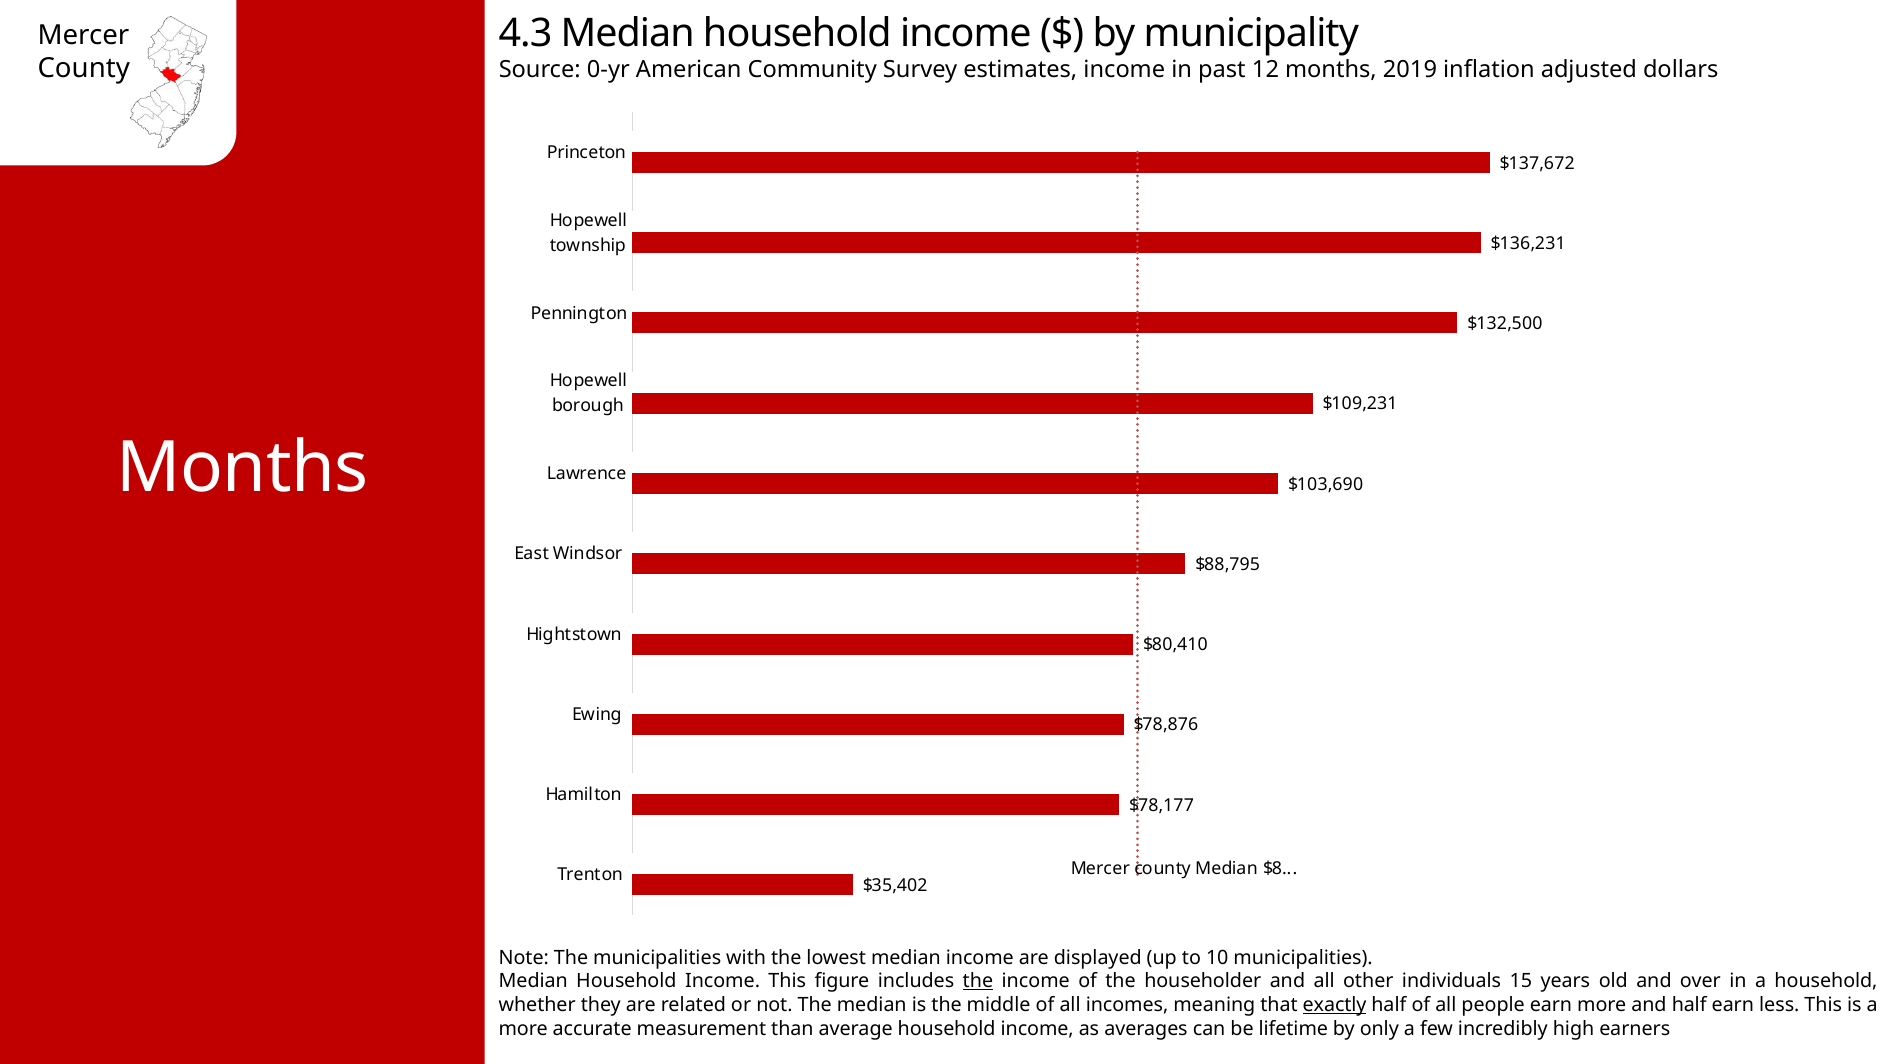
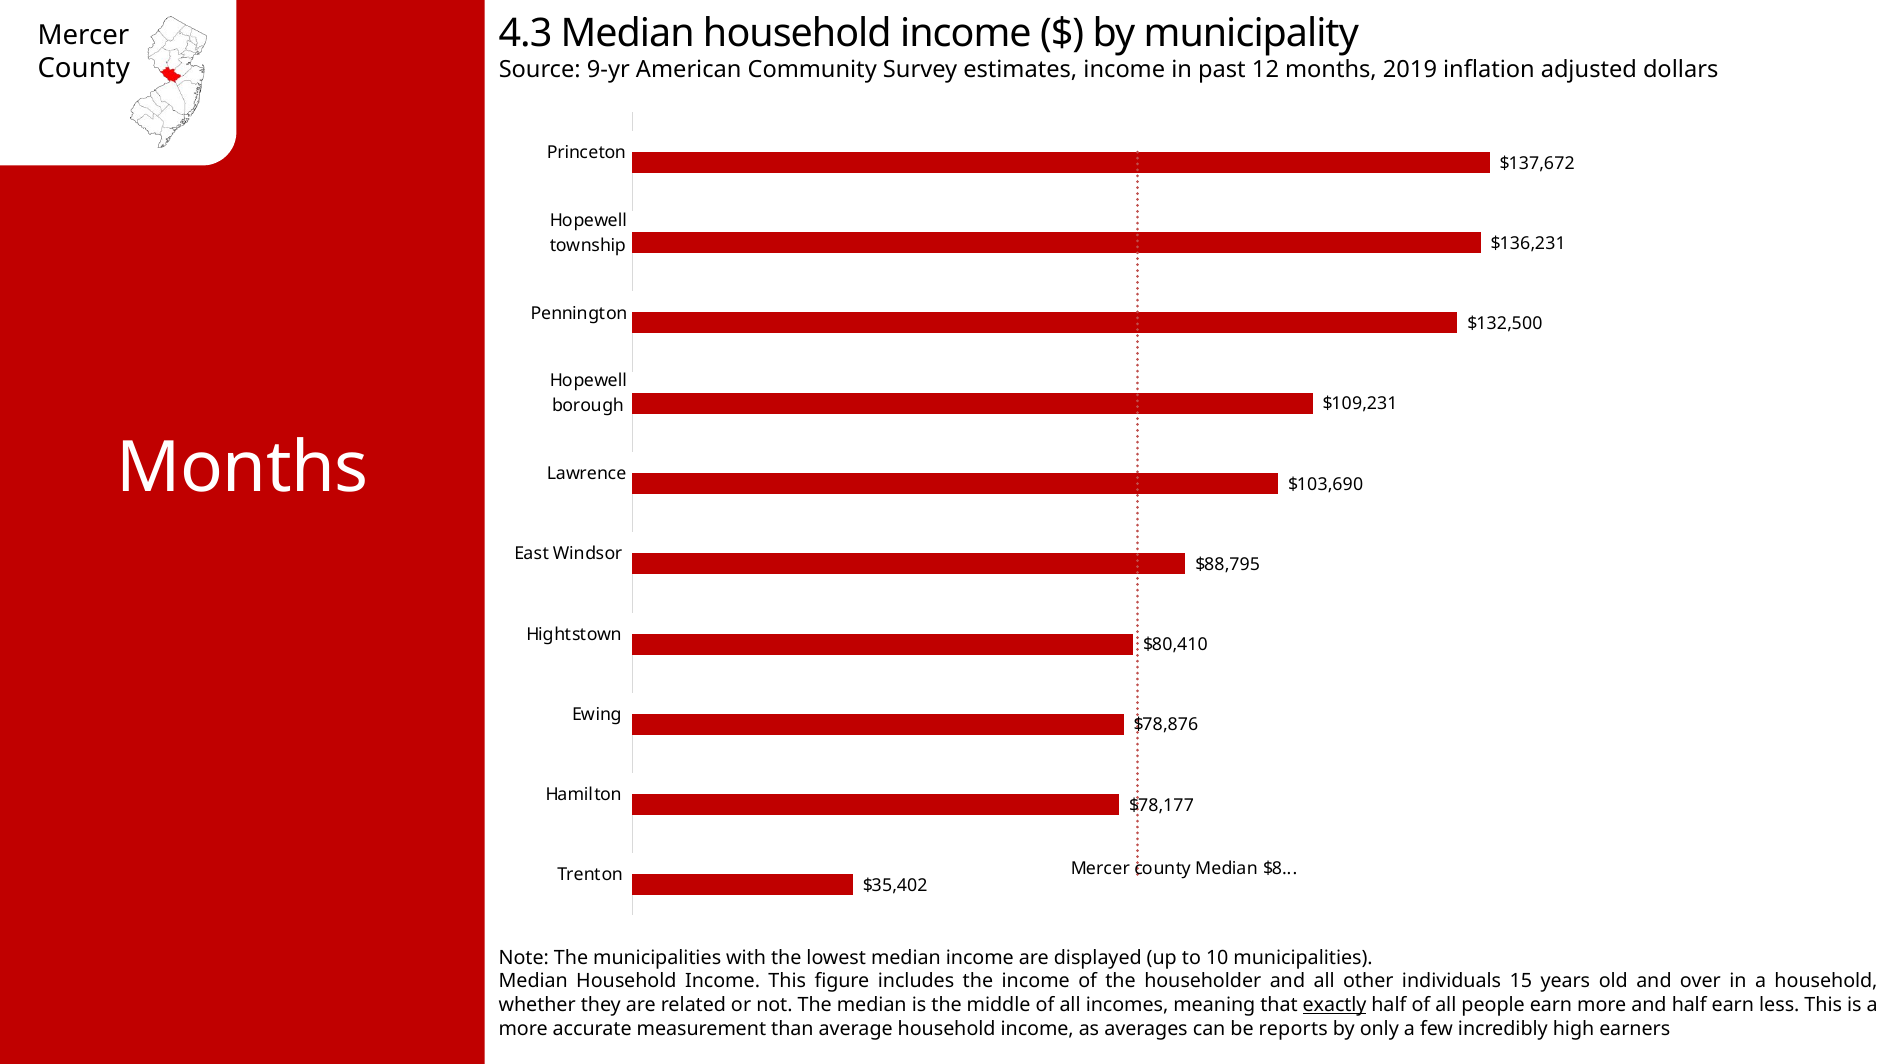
0-yr: 0-yr -> 9-yr
the at (978, 982) underline: present -> none
lifetime: lifetime -> reports
